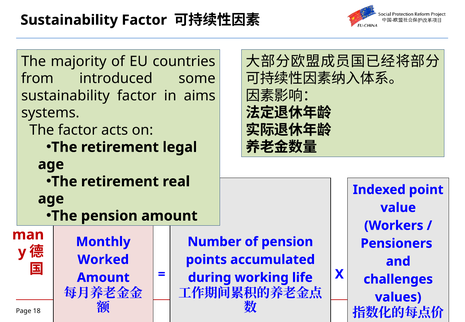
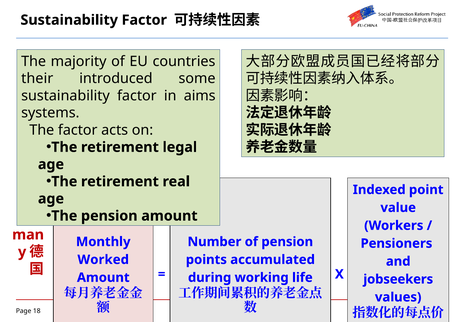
from: from -> their
challenges: challenges -> jobseekers
